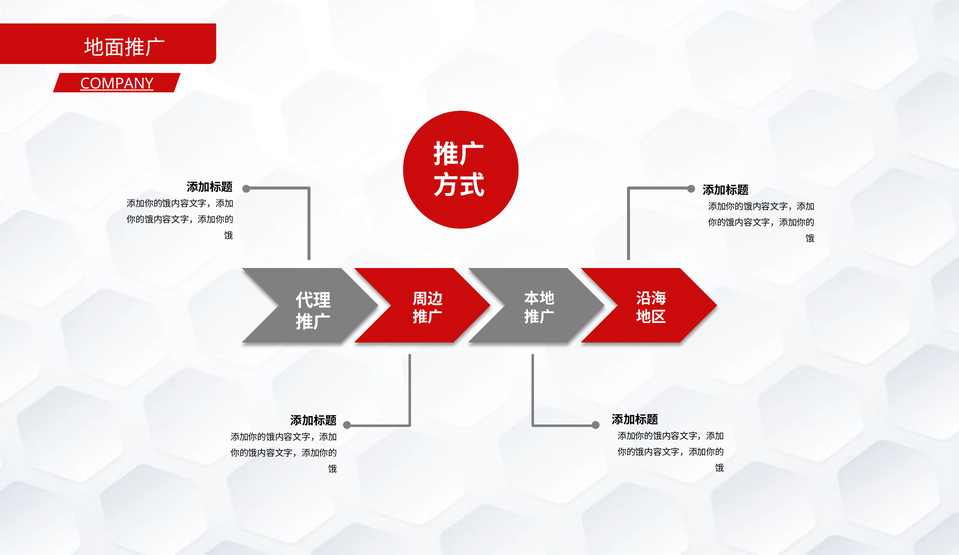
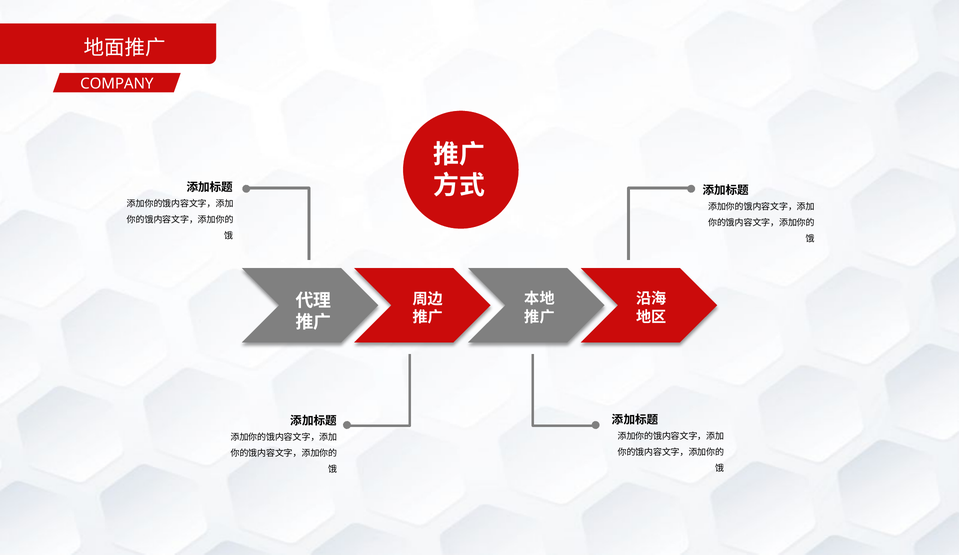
COMPANY underline: present -> none
